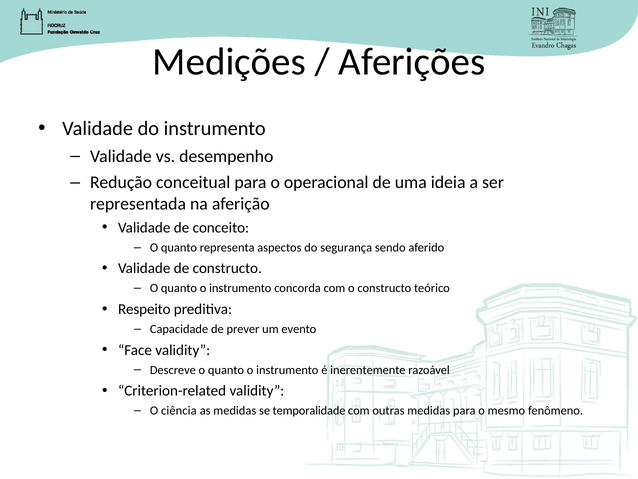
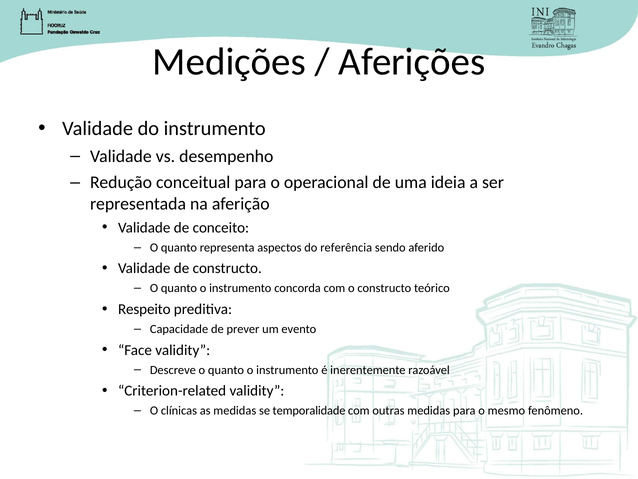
segurança: segurança -> referência
ciência: ciência -> clínicas
